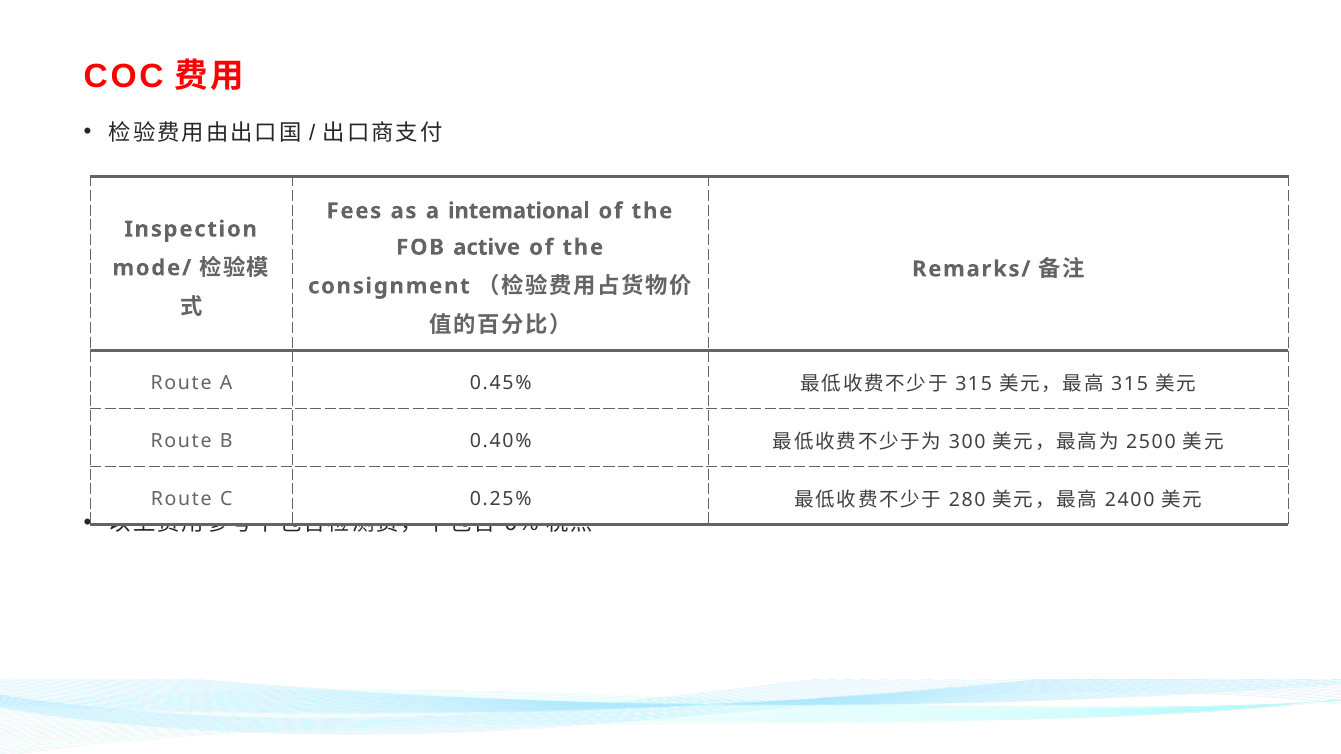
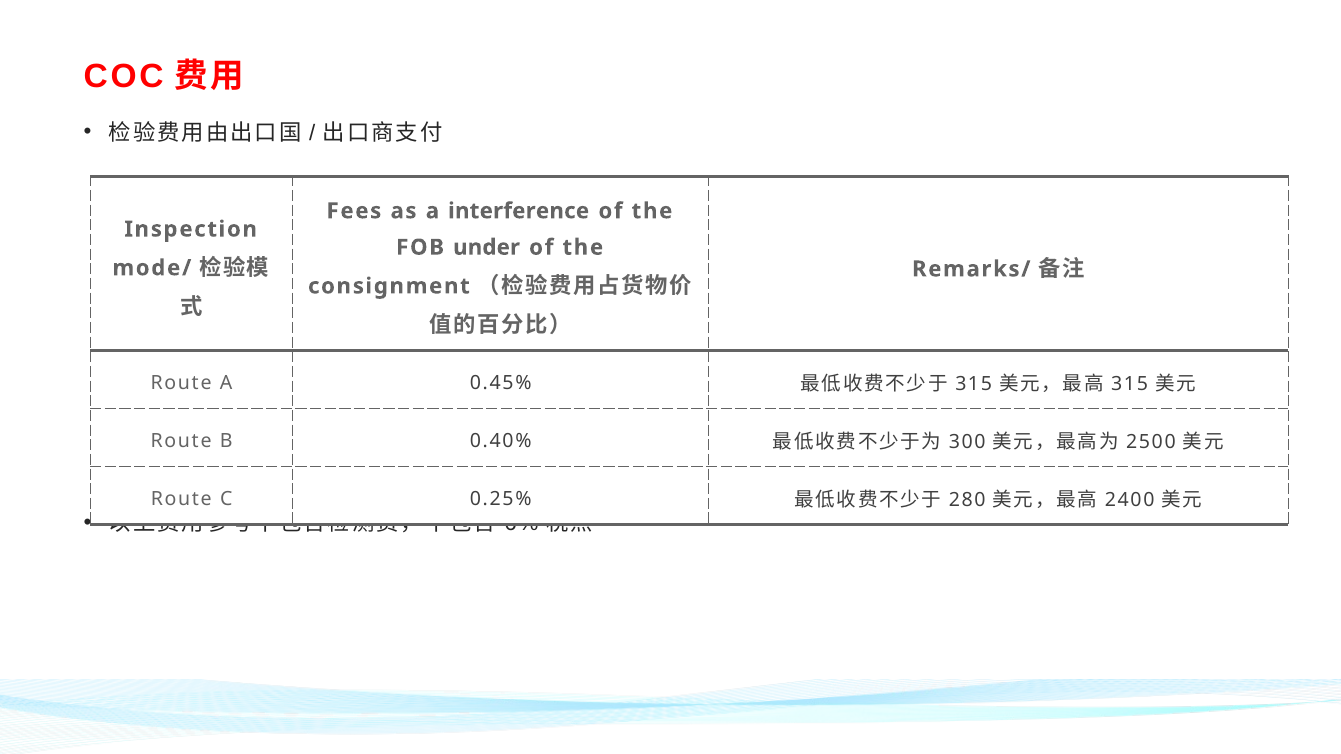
intemational: intemational -> interference
active: active -> under
